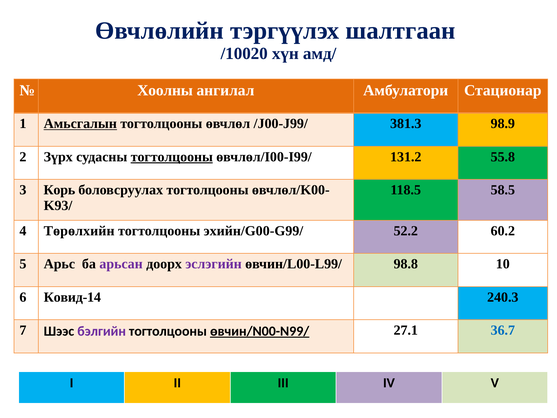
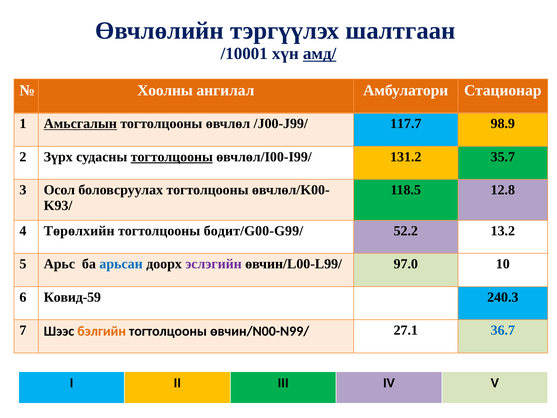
/10020: /10020 -> /10001
амд/ underline: none -> present
381.3: 381.3 -> 117.7
55.8: 55.8 -> 35.7
Корь: Корь -> Осол
58.5: 58.5 -> 12.8
эхийн/G00-G99/: эхийн/G00-G99/ -> бодит/G00-G99/
60.2: 60.2 -> 13.2
арьсан colour: purple -> blue
98.8: 98.8 -> 97.0
Ковид-14: Ковид-14 -> Ковид-59
бэлгийн colour: purple -> orange
өвчин/N00-N99/ underline: present -> none
